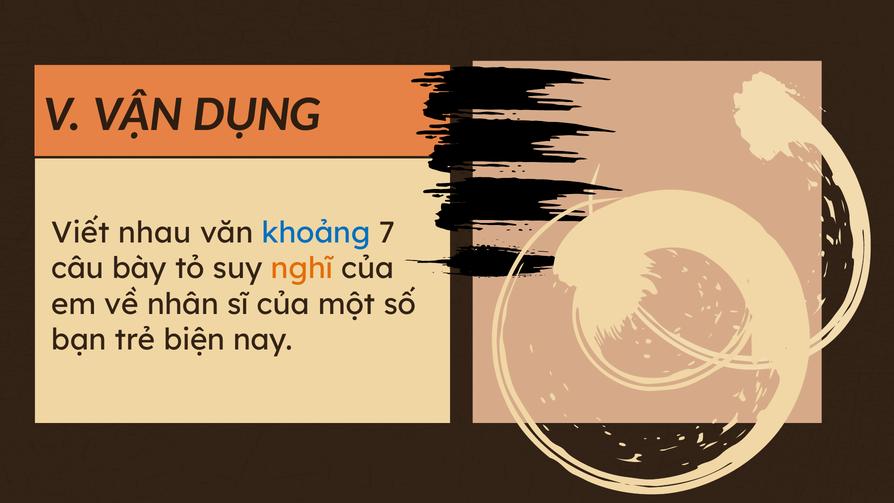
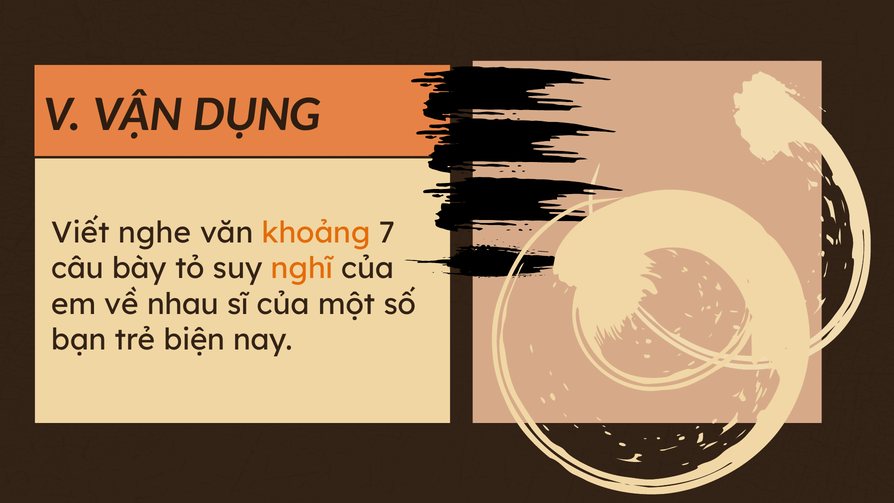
nhau: nhau -> nghe
khoảng colour: blue -> orange
nhân: nhân -> nhau
